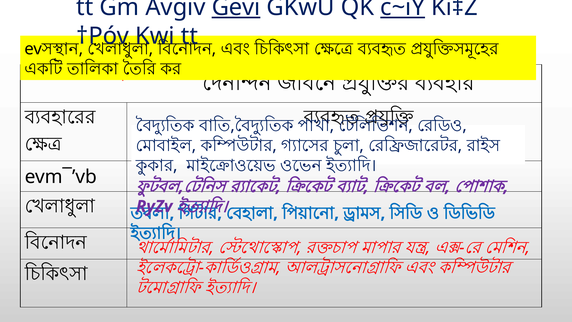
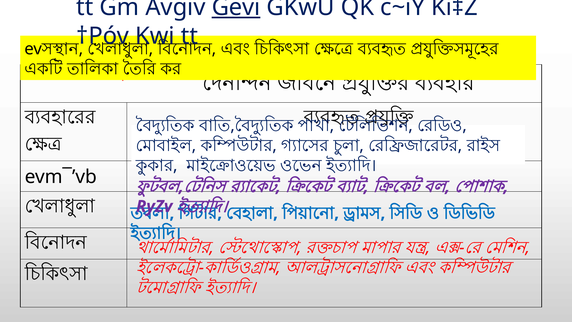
c~iY underline: present -> none
